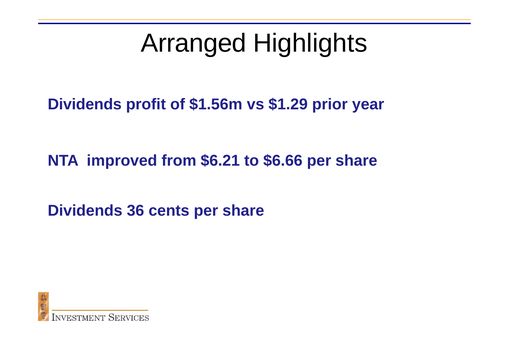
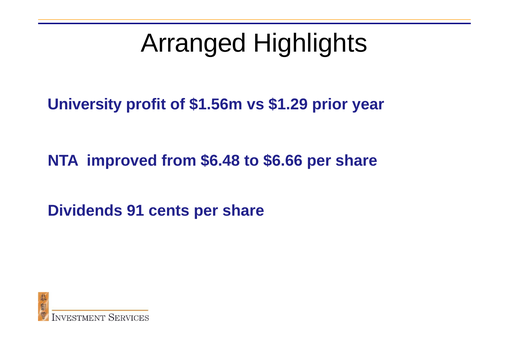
Dividends at (85, 104): Dividends -> University
$6.21: $6.21 -> $6.48
36: 36 -> 91
